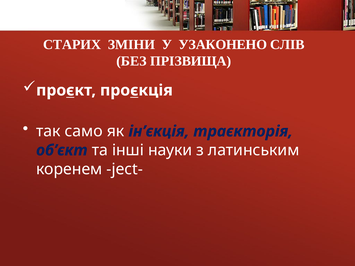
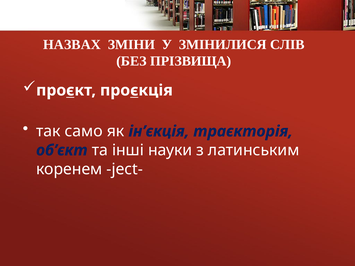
СТАРИХ: СТАРИХ -> НАЗВАХ
УЗАКОНЕНО: УЗАКОНЕНО -> ЗМІНИЛИСЯ
